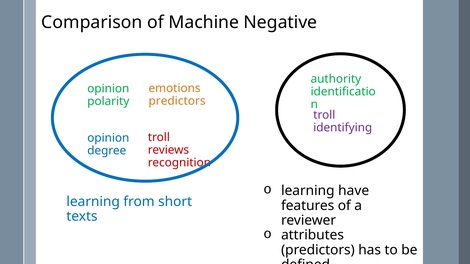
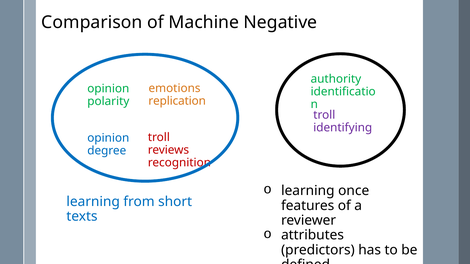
predictors at (177, 101): predictors -> replication
have: have -> once
